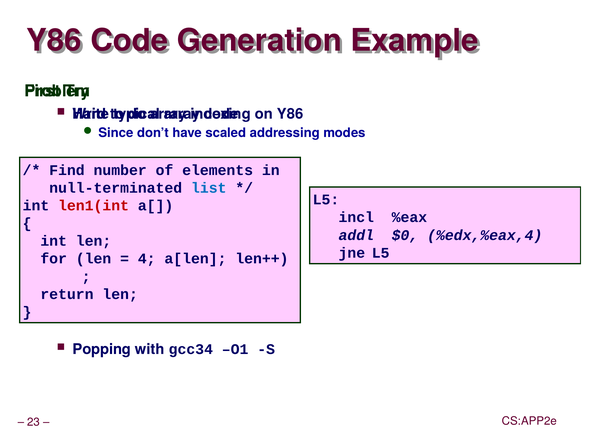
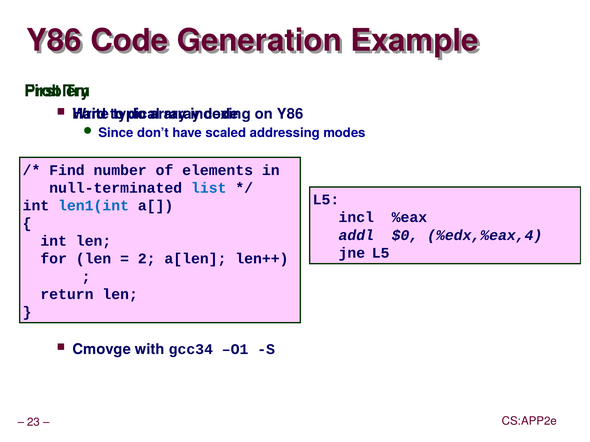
len1(int colour: red -> blue
4: 4 -> 2
Popping: Popping -> Cmovge
